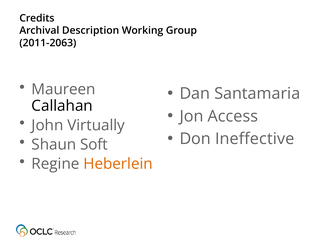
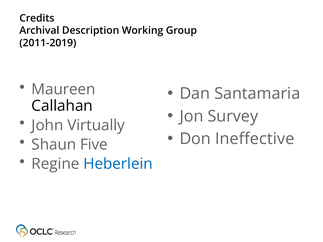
2011-2063: 2011-2063 -> 2011-2019
Access: Access -> Survey
Soft: Soft -> Five
Heberlein colour: orange -> blue
